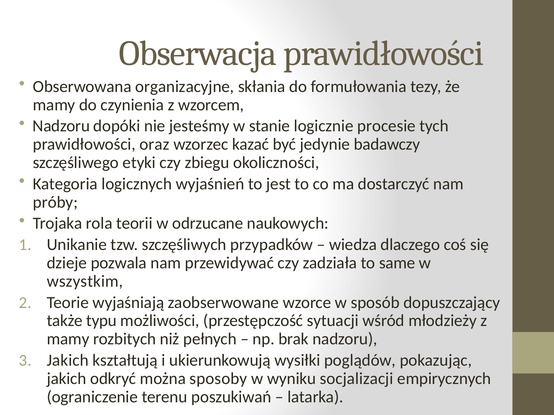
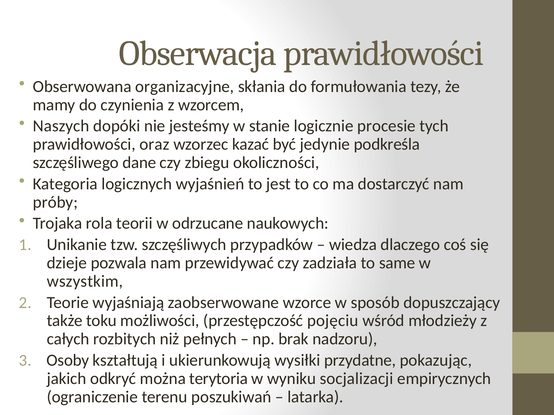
Nadzoru at (61, 126): Nadzoru -> Naszych
badawczy: badawczy -> podkreśla
etyki: etyki -> dane
typu: typu -> toku
sytuacji: sytuacji -> pojęciu
mamy at (68, 339): mamy -> całych
Jakich at (68, 361): Jakich -> Osoby
poglądów: poglądów -> przydatne
sposoby: sposoby -> terytoria
